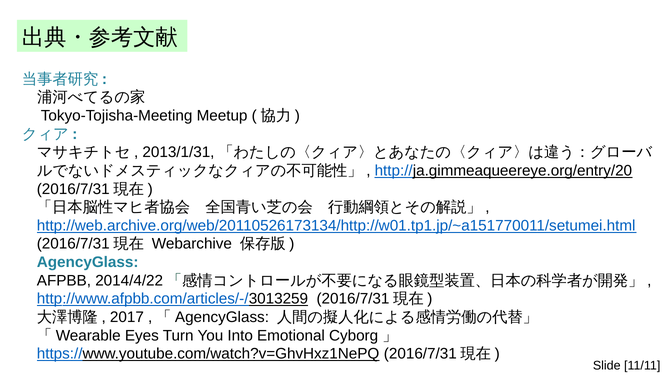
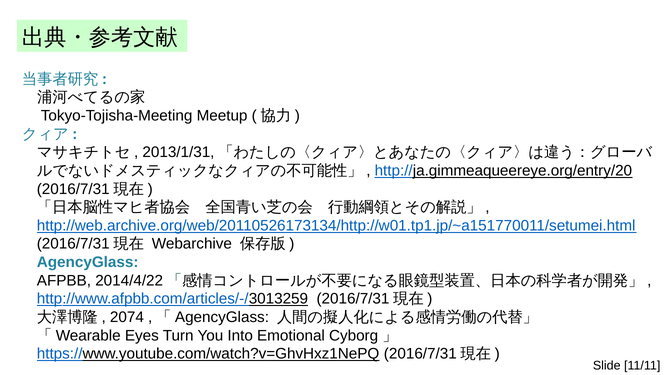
2017: 2017 -> 2074
